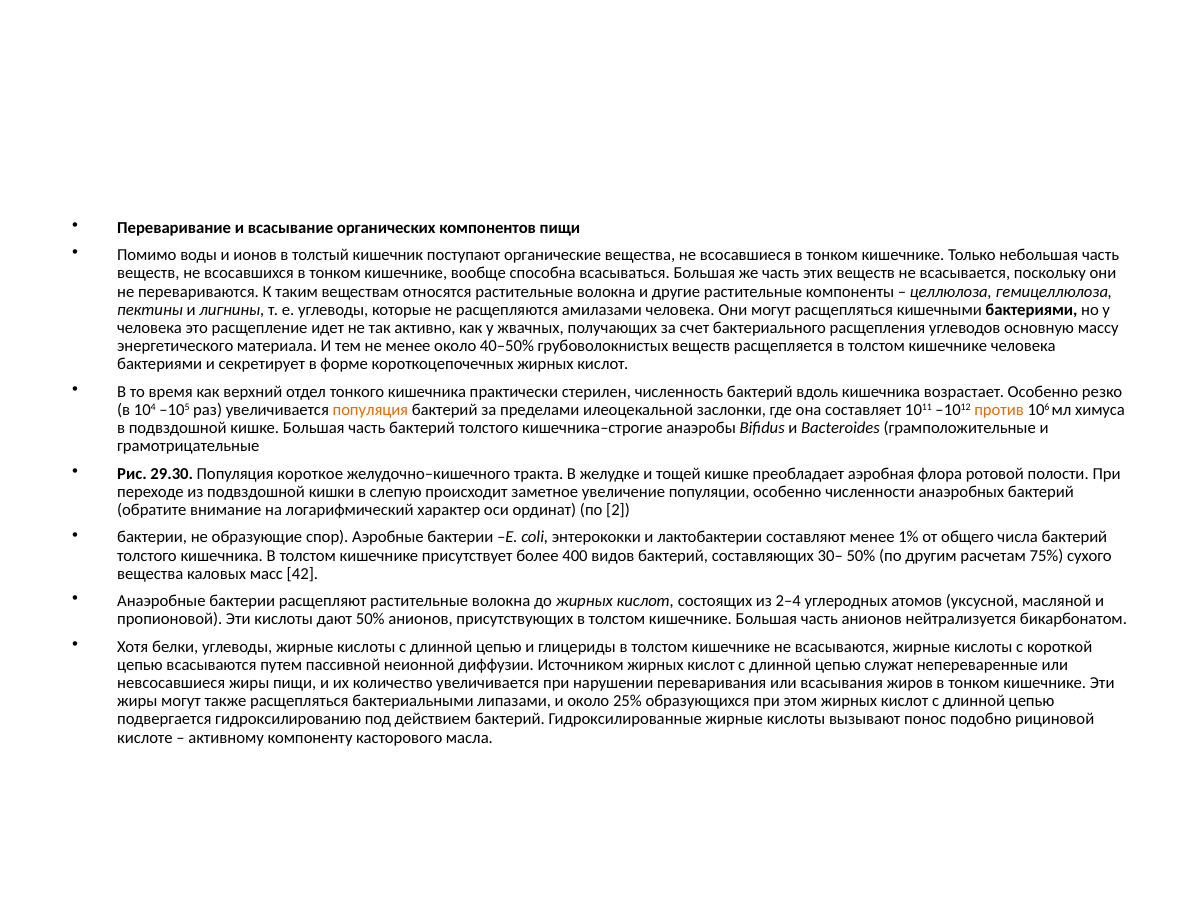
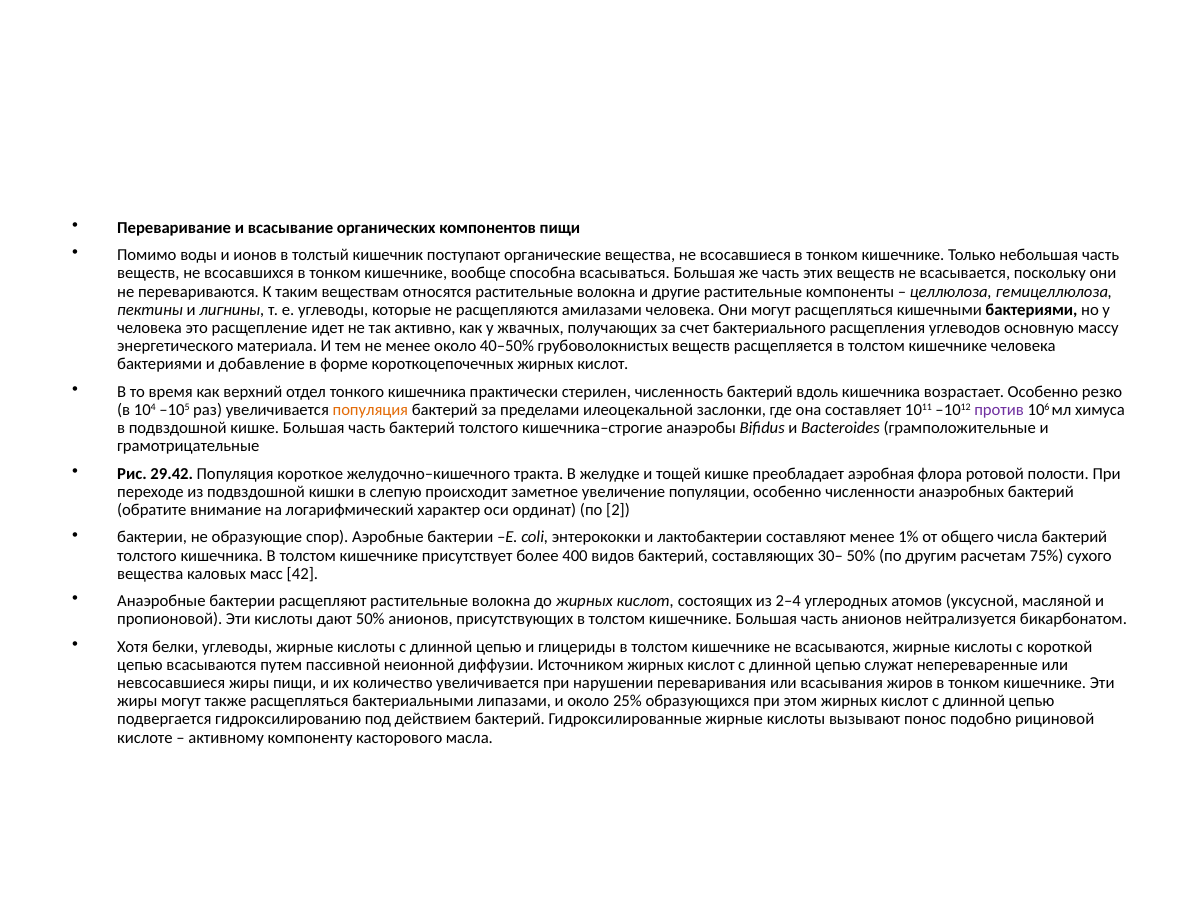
секретирует: секретирует -> добавление
против colour: orange -> purple
29.30: 29.30 -> 29.42
